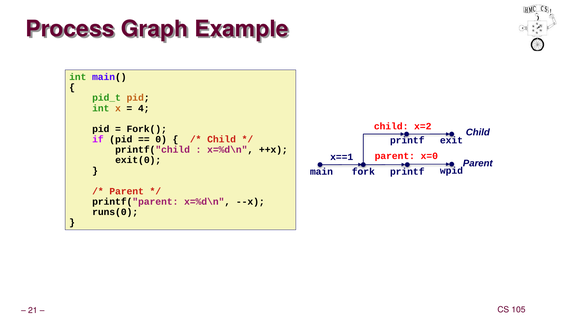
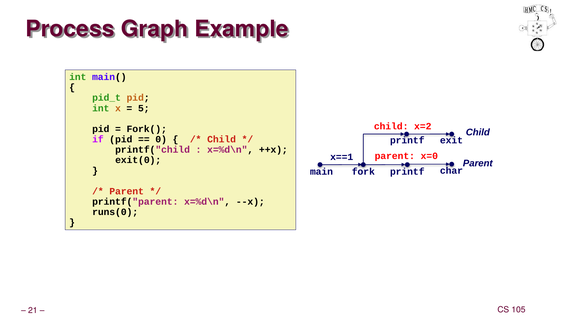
4: 4 -> 5
wpid: wpid -> char
